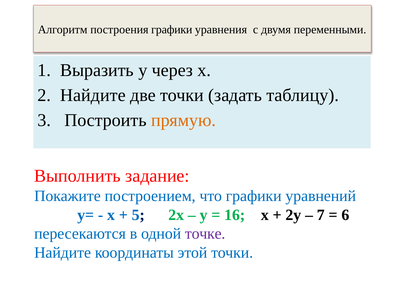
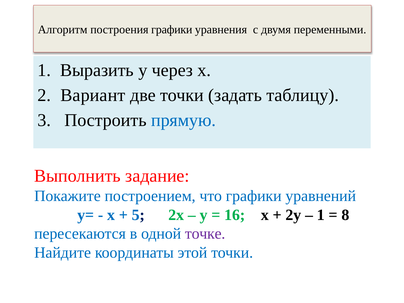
Найдите at (93, 95): Найдите -> Вариант
прямую colour: orange -> blue
7 at (321, 215): 7 -> 1
6: 6 -> 8
